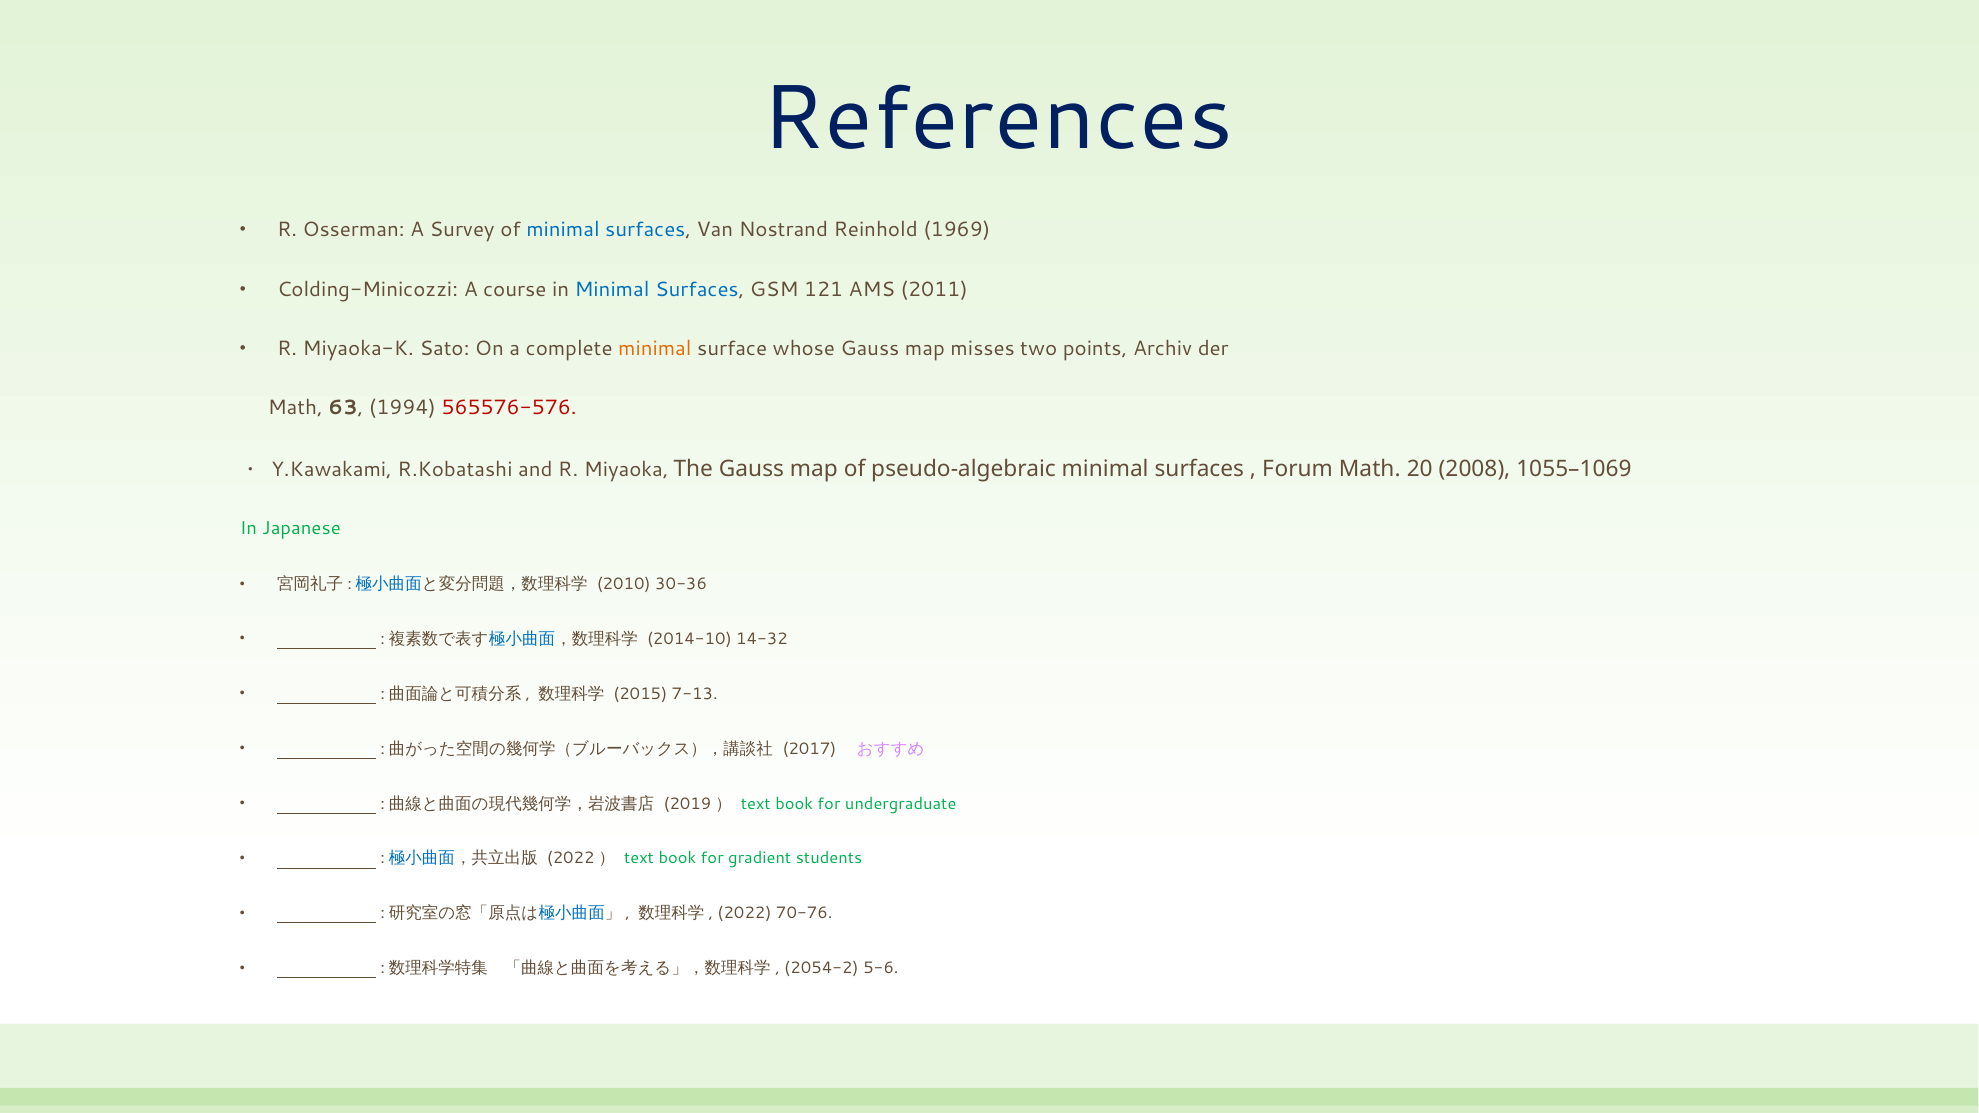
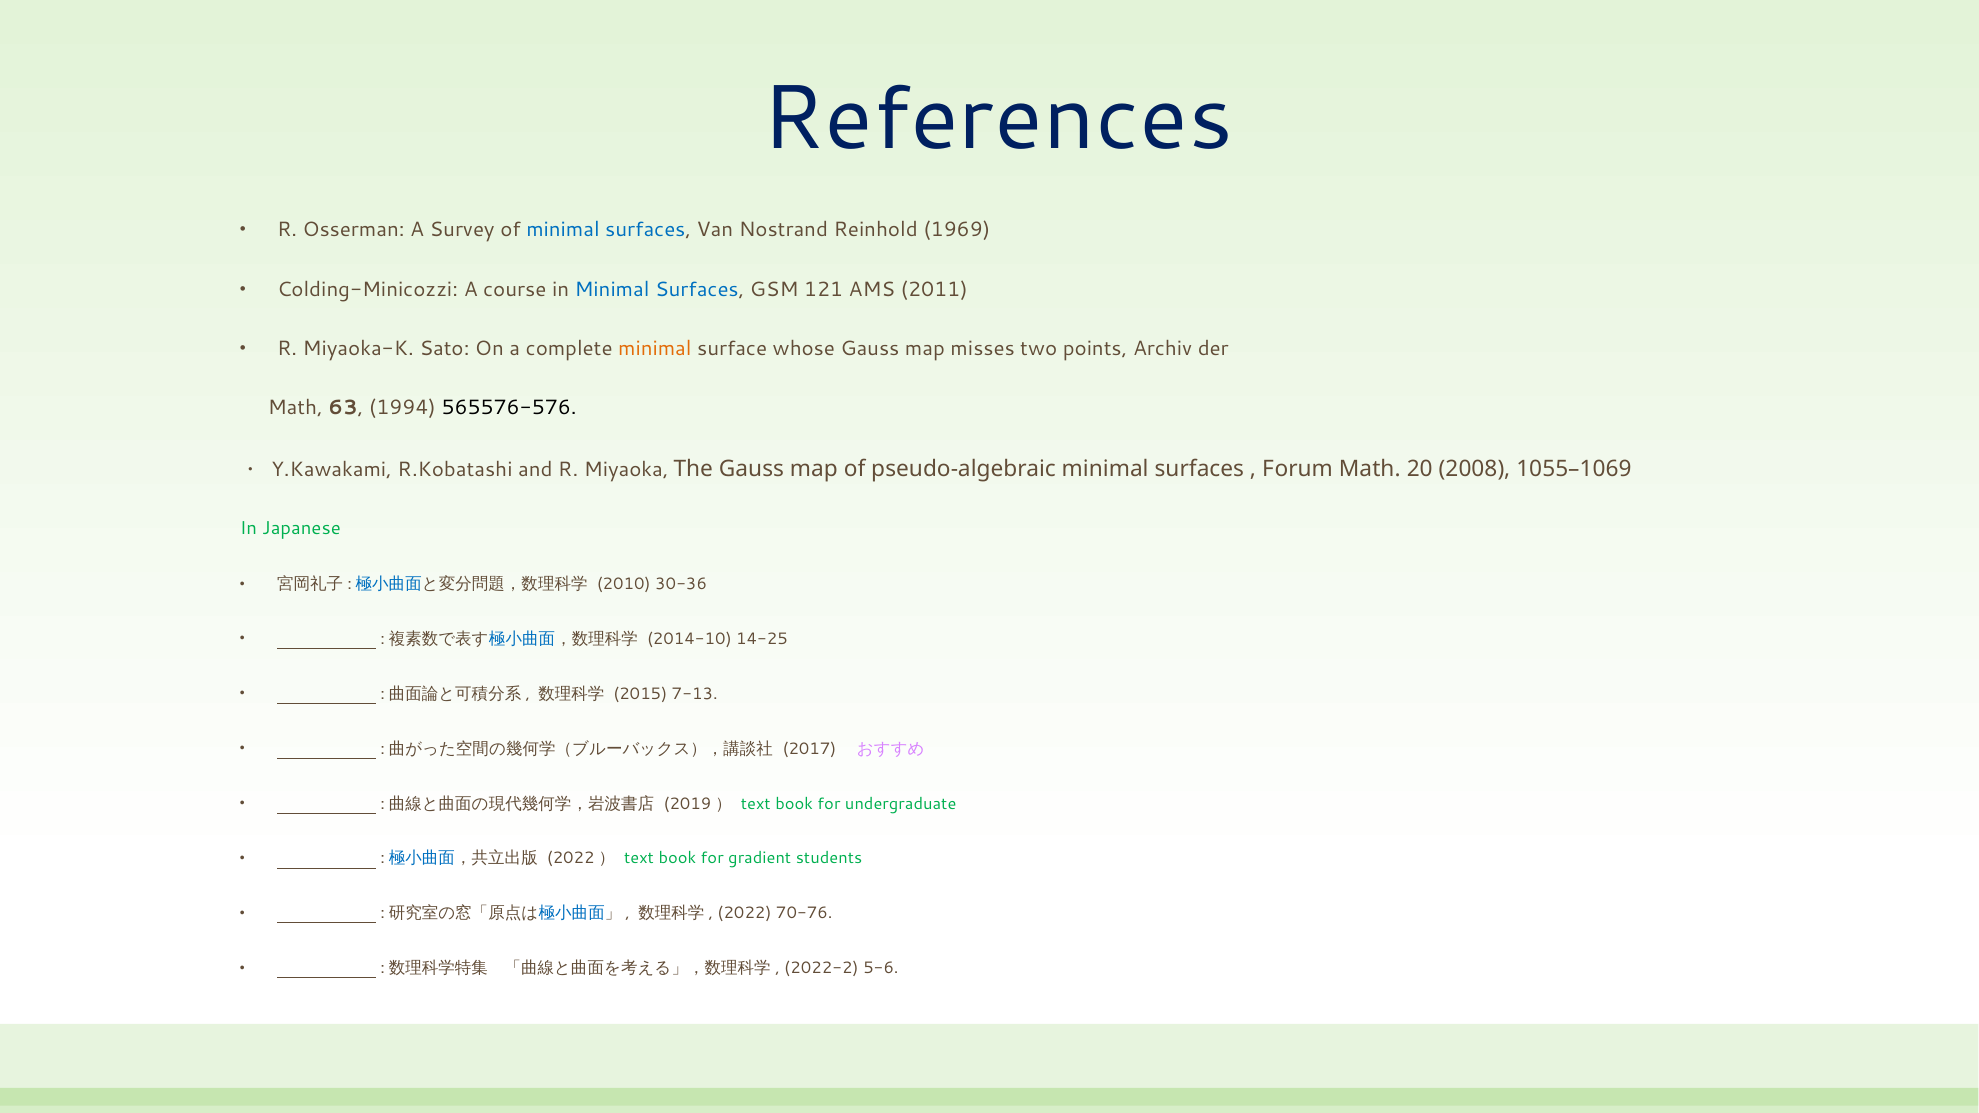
565576-576 colour: red -> black
14-32: 14-32 -> 14-25
2054-2: 2054-2 -> 2022-2
